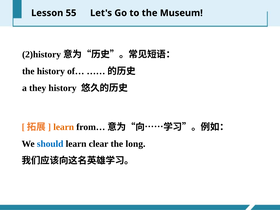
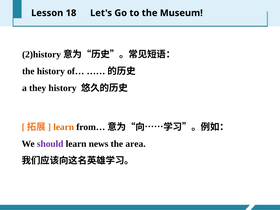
55: 55 -> 18
should colour: blue -> purple
clear: clear -> news
long: long -> area
